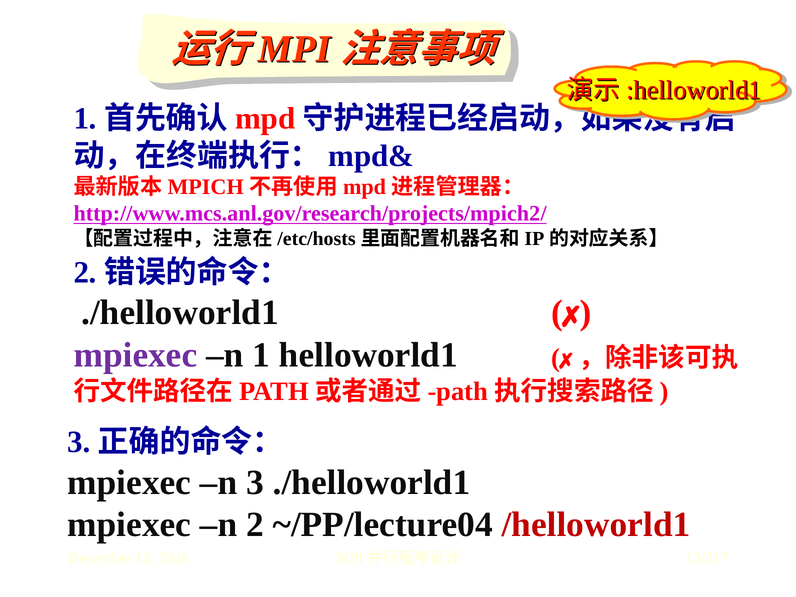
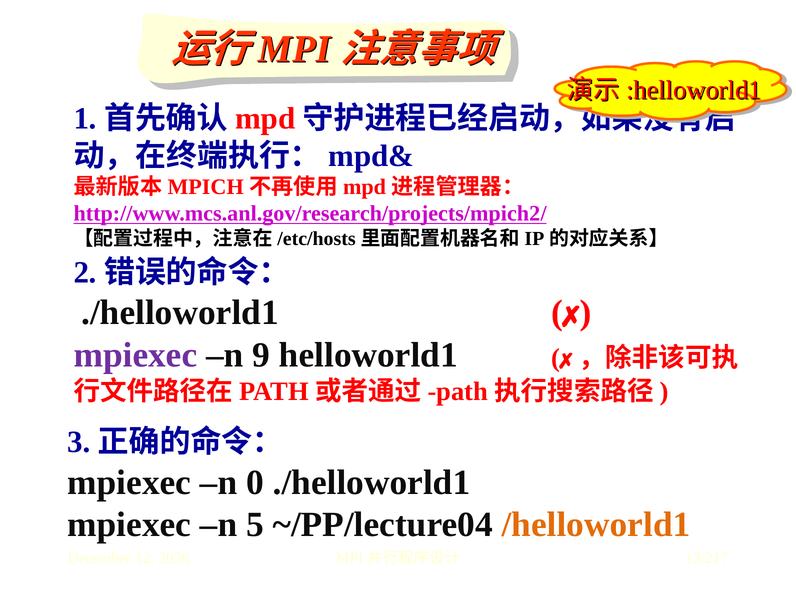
n 1: 1 -> 9
n 3: 3 -> 0
n 2: 2 -> 5
/helloworld1 colour: red -> orange
